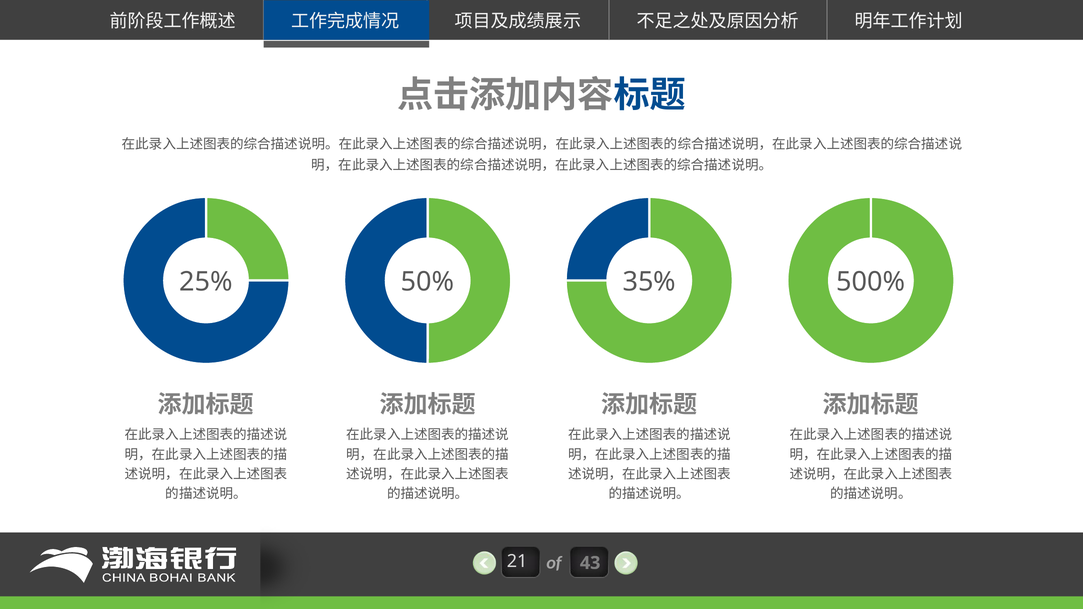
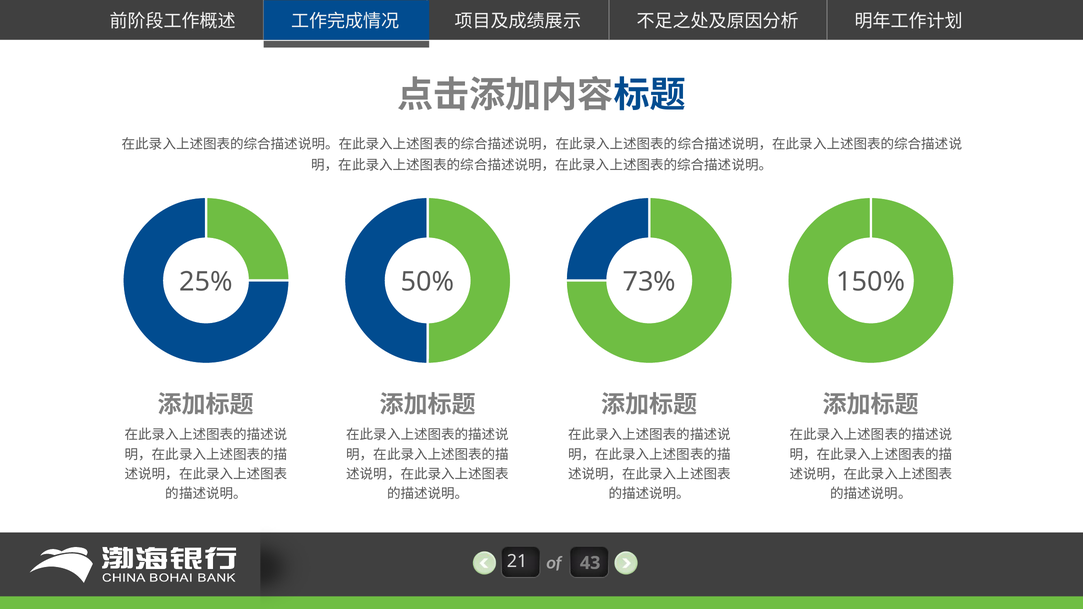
35%: 35% -> 73%
500%: 500% -> 150%
